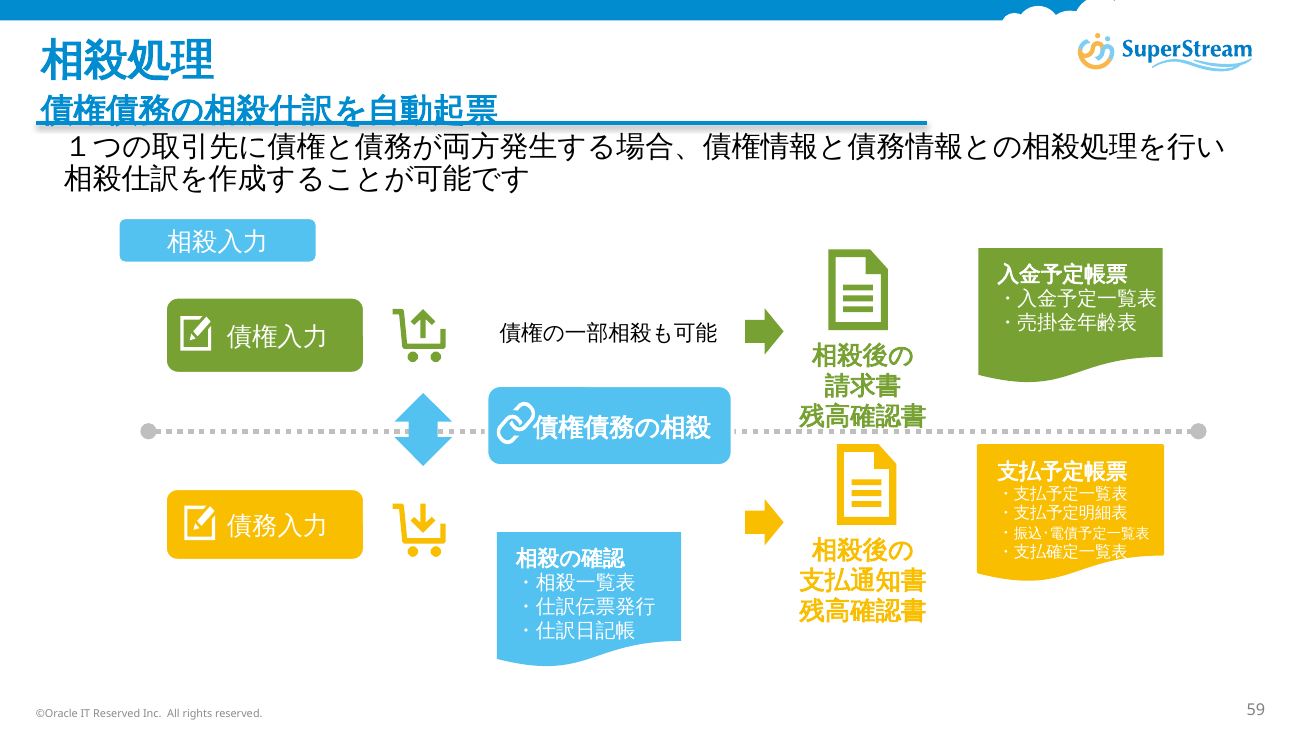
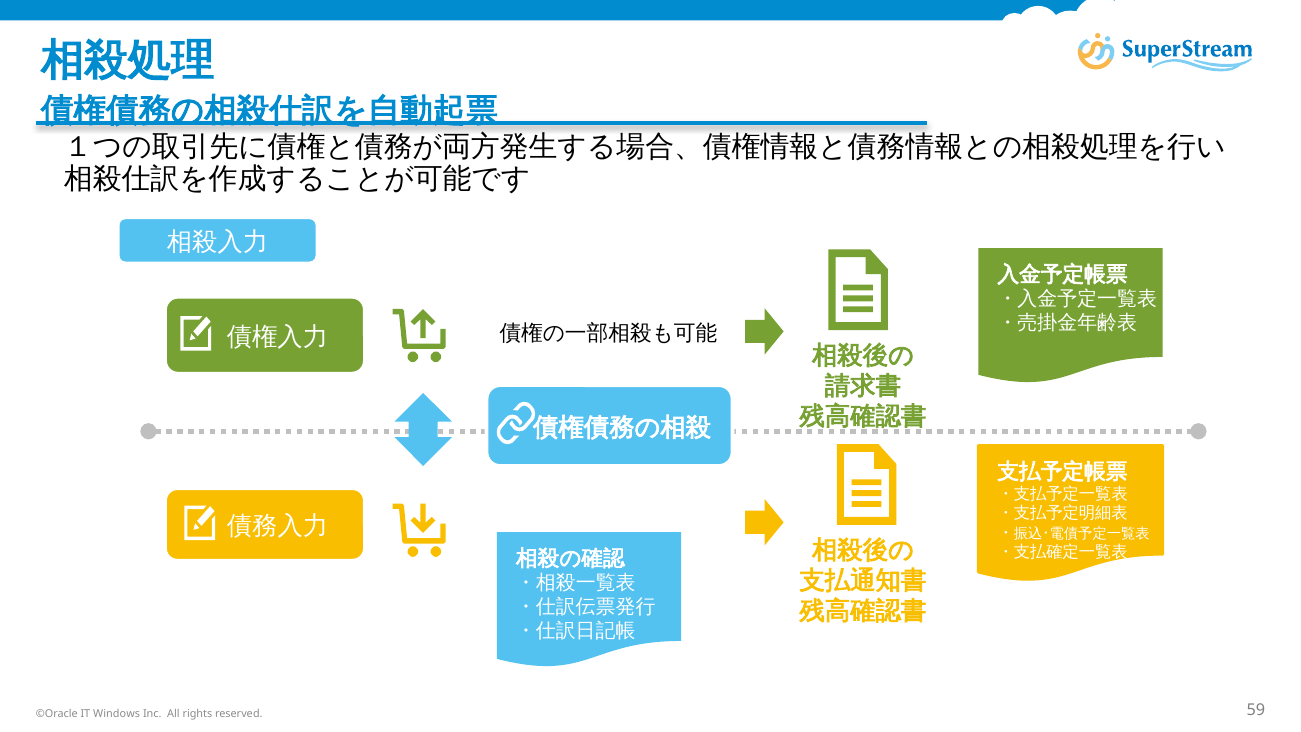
IT Reserved: Reserved -> Windows
